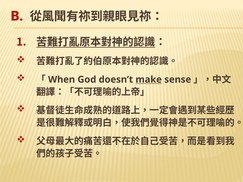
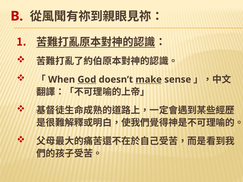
God underline: none -> present
